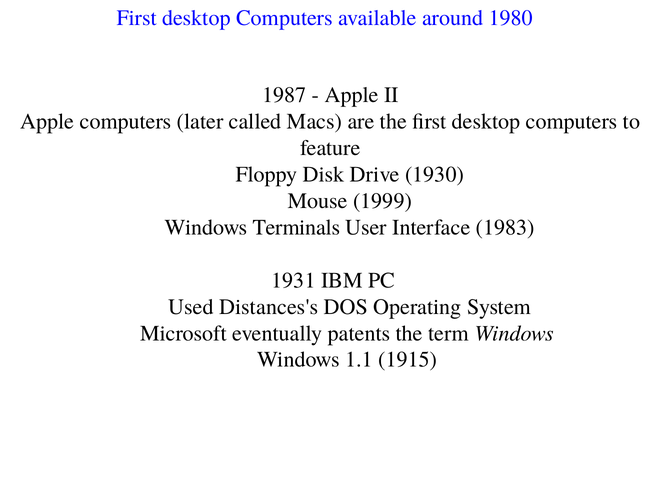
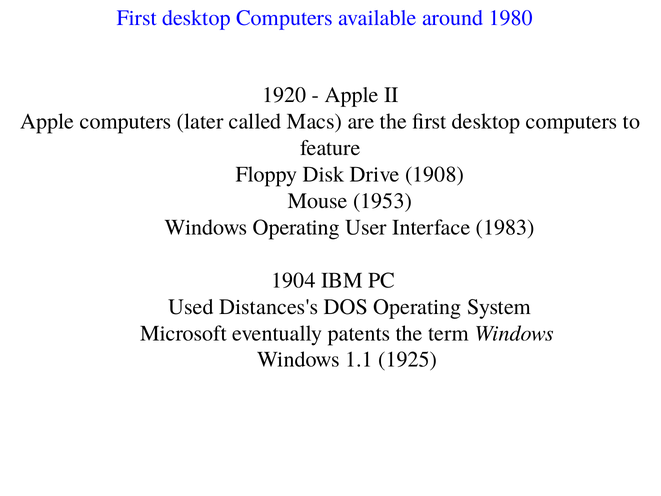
1987: 1987 -> 1920
1930: 1930 -> 1908
1999: 1999 -> 1953
Windows Terminals: Terminals -> Operating
1931: 1931 -> 1904
1915: 1915 -> 1925
